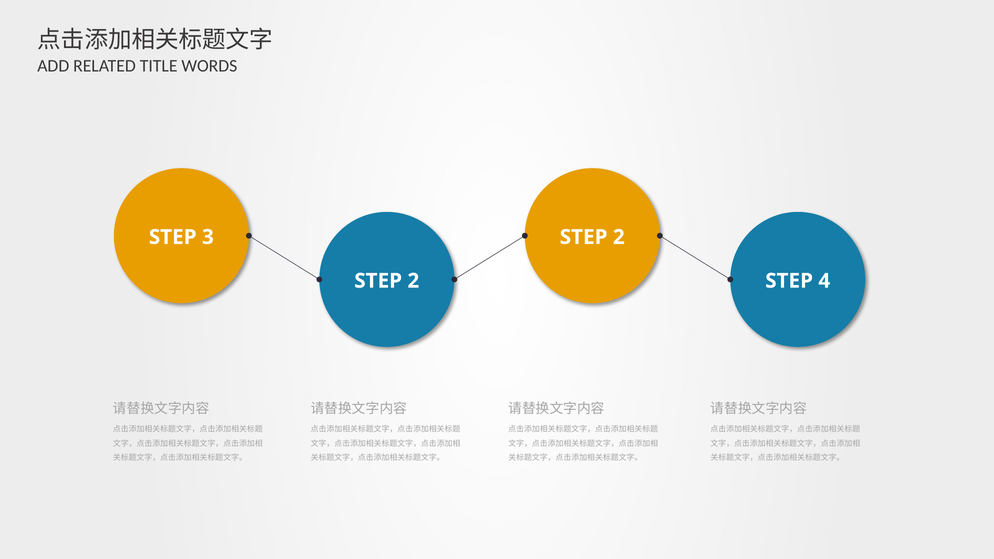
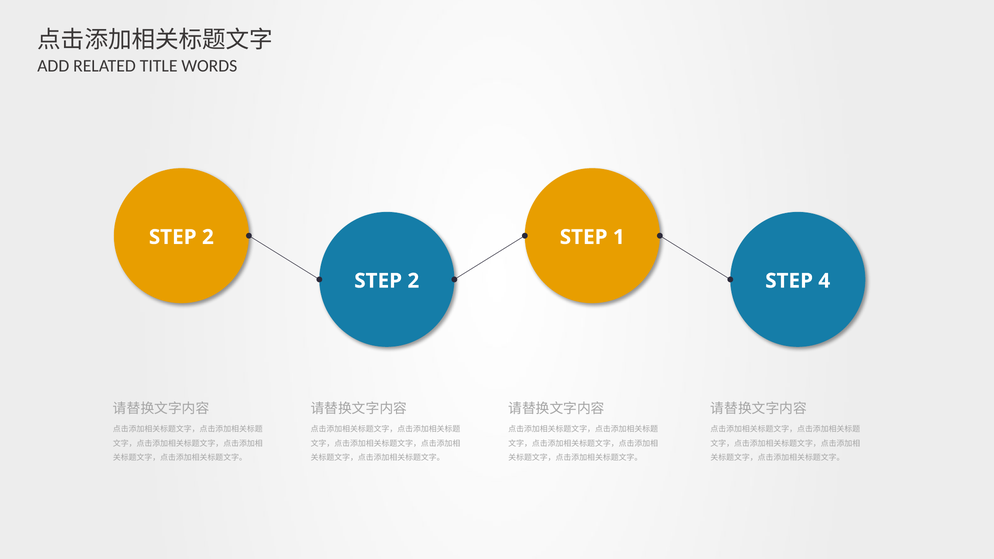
3 at (208, 237): 3 -> 2
2 at (619, 237): 2 -> 1
